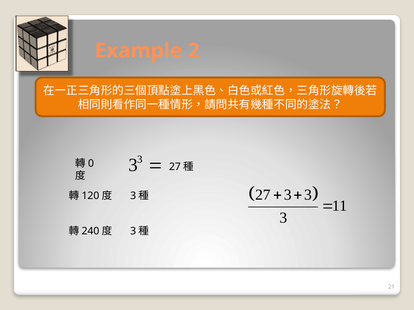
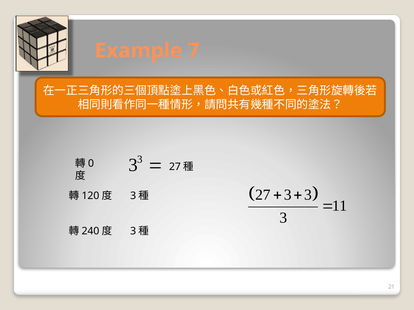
2: 2 -> 7
